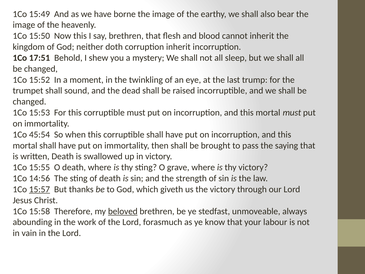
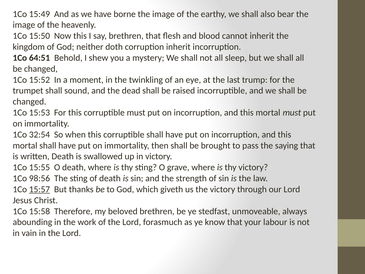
17:51: 17:51 -> 64:51
45:54: 45:54 -> 32:54
14:56: 14:56 -> 98:56
beloved underline: present -> none
